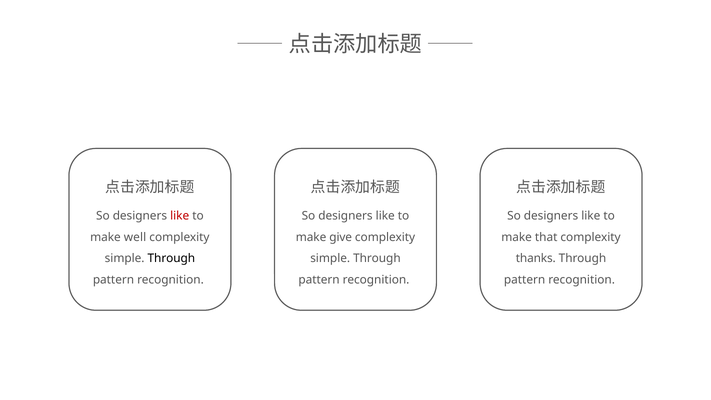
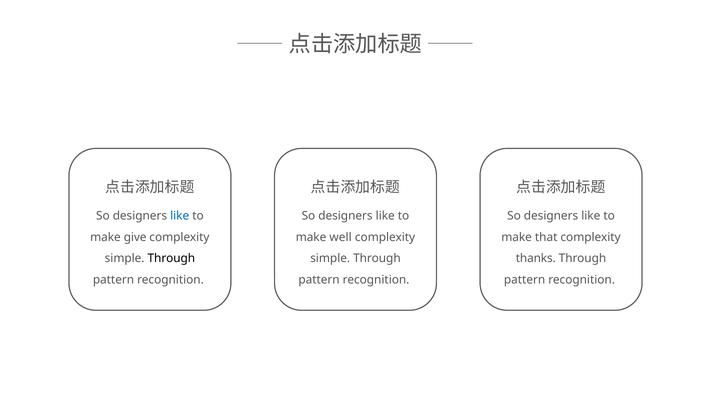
like at (180, 216) colour: red -> blue
well: well -> give
give: give -> well
